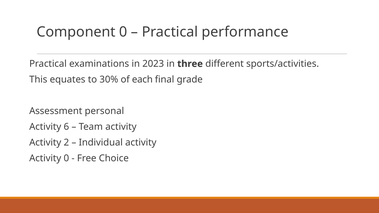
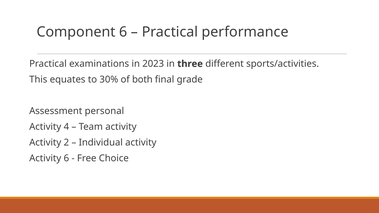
Component 0: 0 -> 6
each: each -> both
6: 6 -> 4
Activity 0: 0 -> 6
